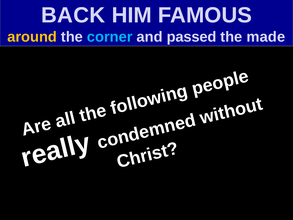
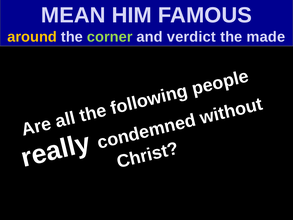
BACK: BACK -> MEAN
corner colour: light blue -> light green
passed: passed -> verdict
